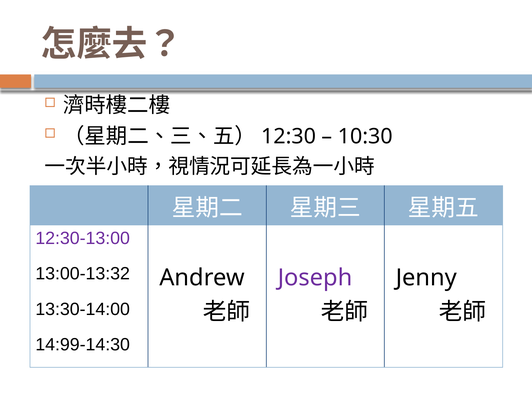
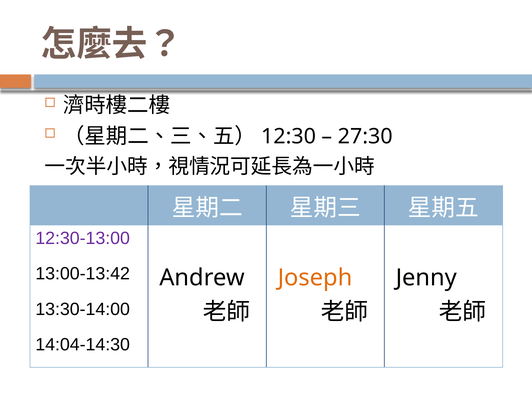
10:30: 10:30 -> 27:30
13:00-13:32: 13:00-13:32 -> 13:00-13:42
Joseph colour: purple -> orange
14:99-14:30: 14:99-14:30 -> 14:04-14:30
